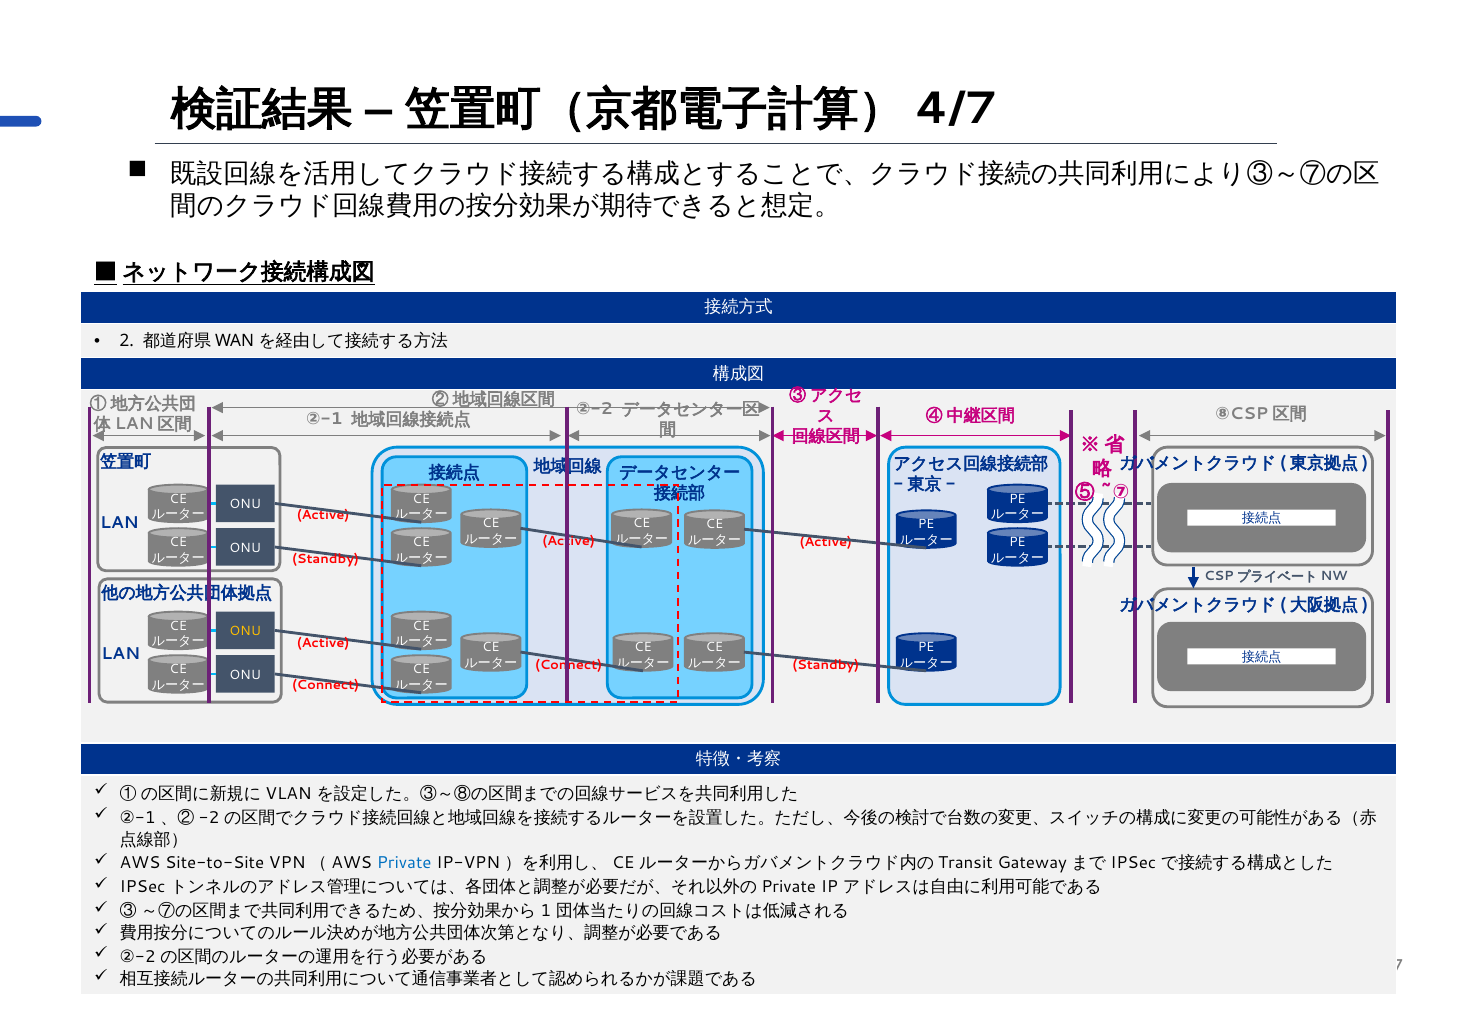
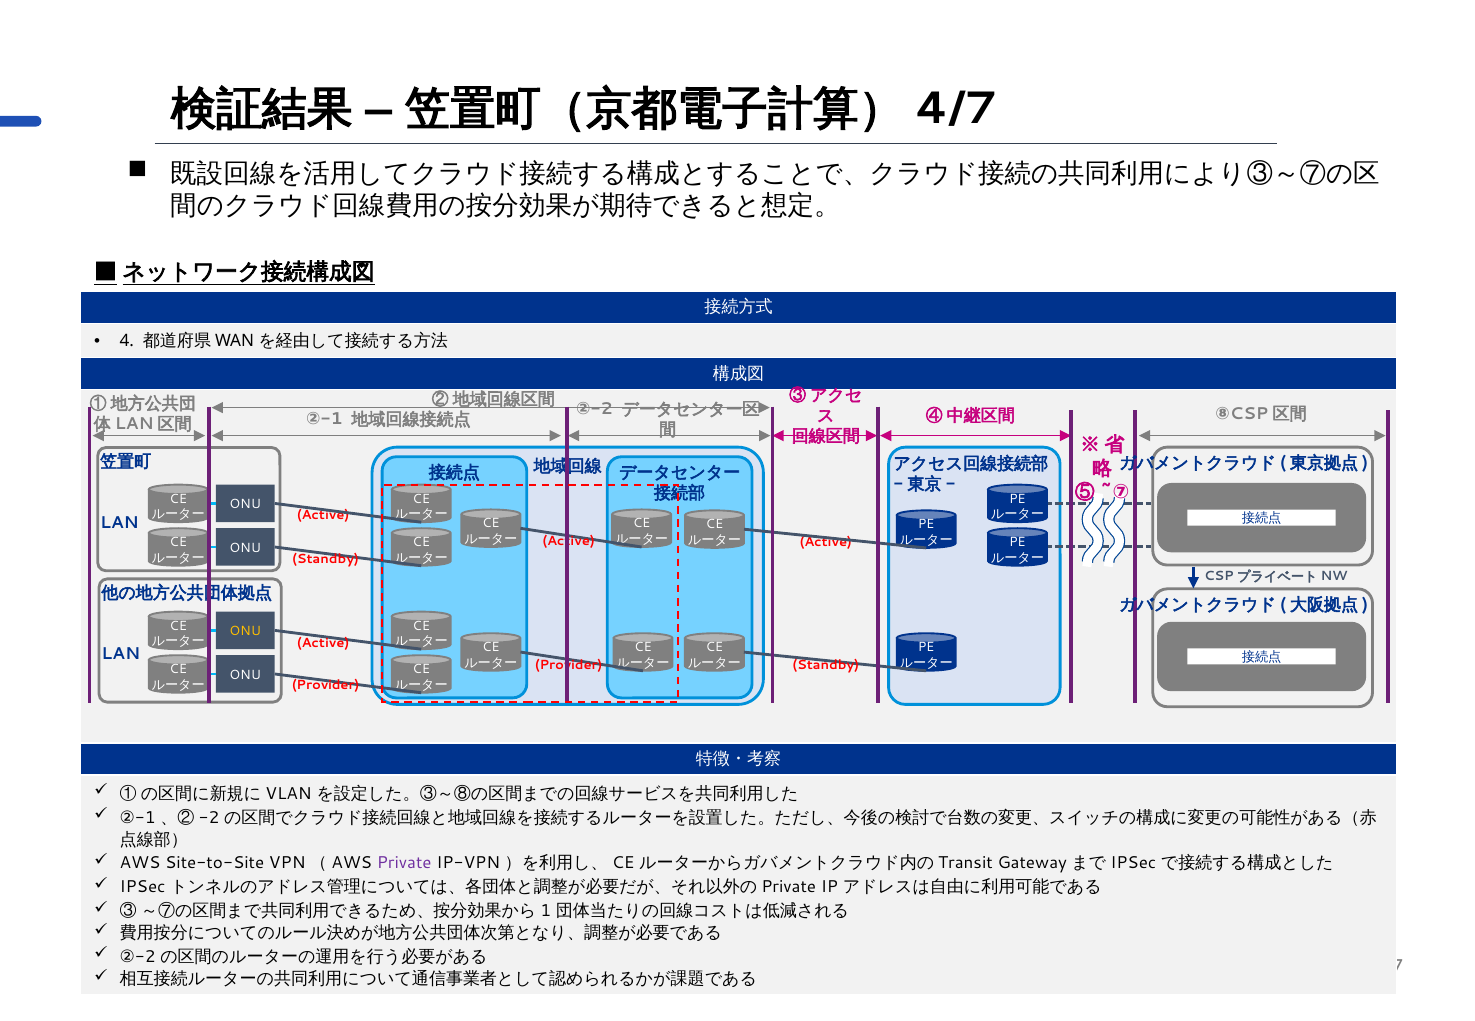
2: 2 -> 4
Connect at (569, 665): Connect -> Provider
Connect at (326, 685): Connect -> Provider
Private colour: blue -> purple
